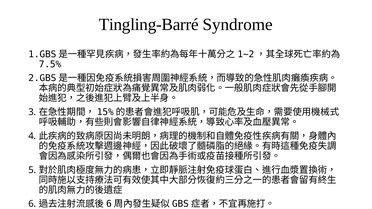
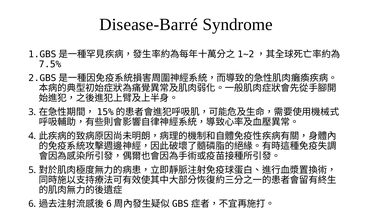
Tingling-Barré: Tingling-Barré -> Disease-Barré
